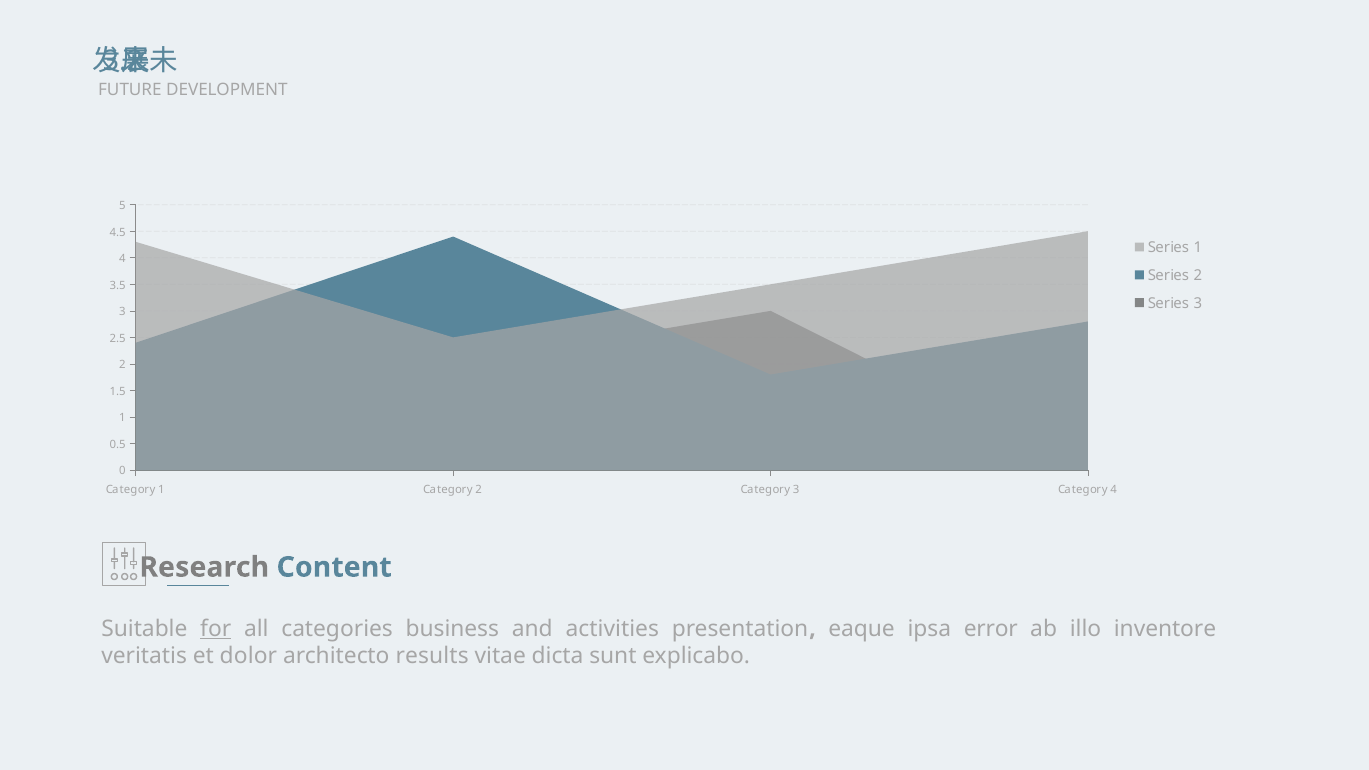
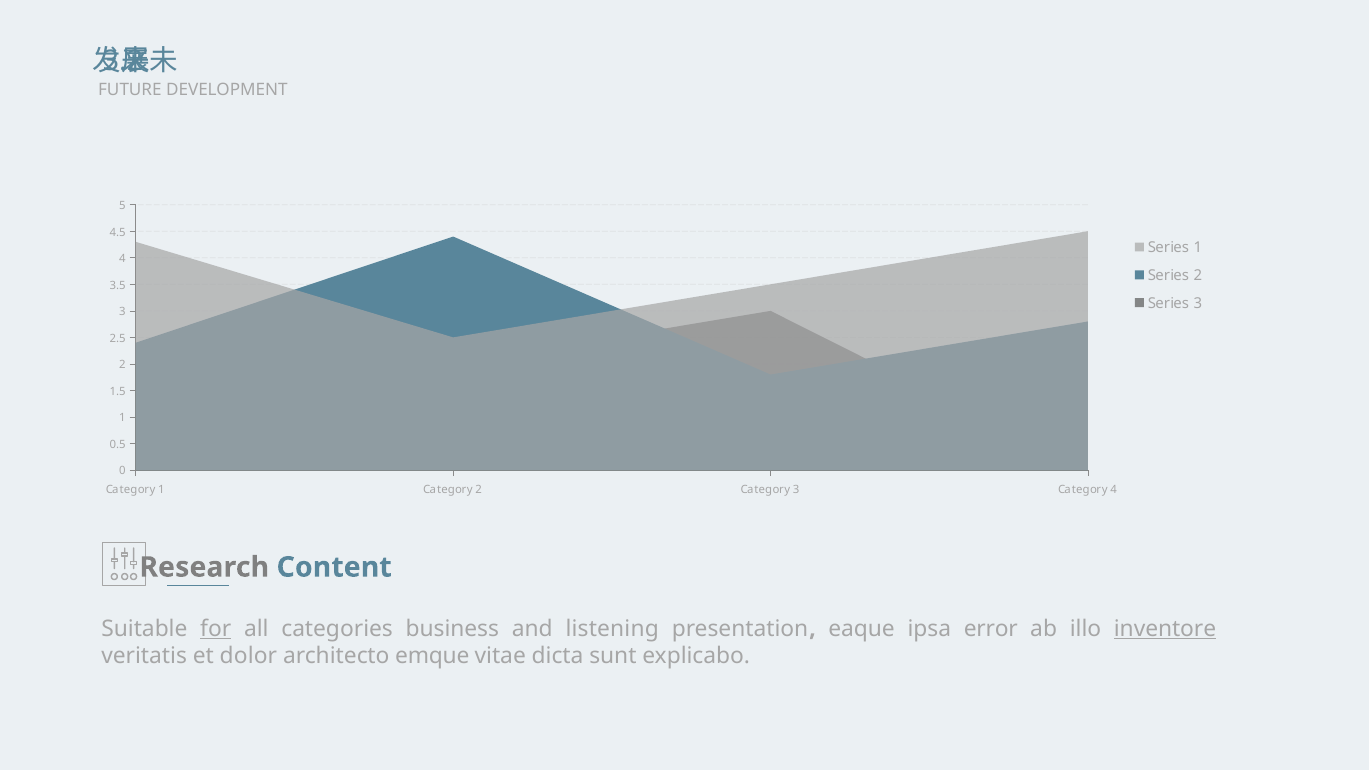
activities: activities -> listening
inventore underline: none -> present
results: results -> emque
